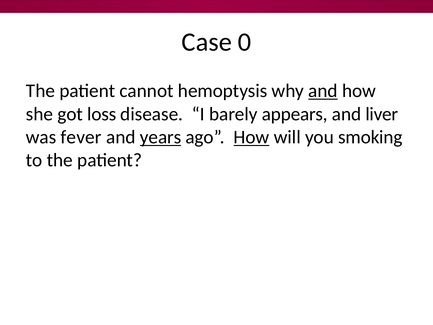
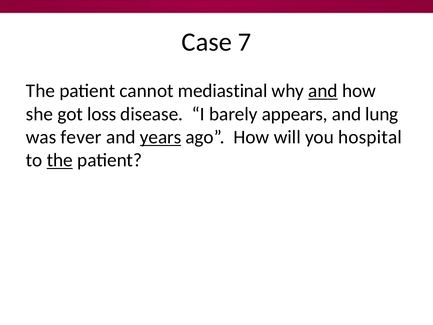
0: 0 -> 7
hemoptysis: hemoptysis -> mediastinal
liver: liver -> lung
How at (251, 137) underline: present -> none
smoking: smoking -> hospital
the at (60, 160) underline: none -> present
